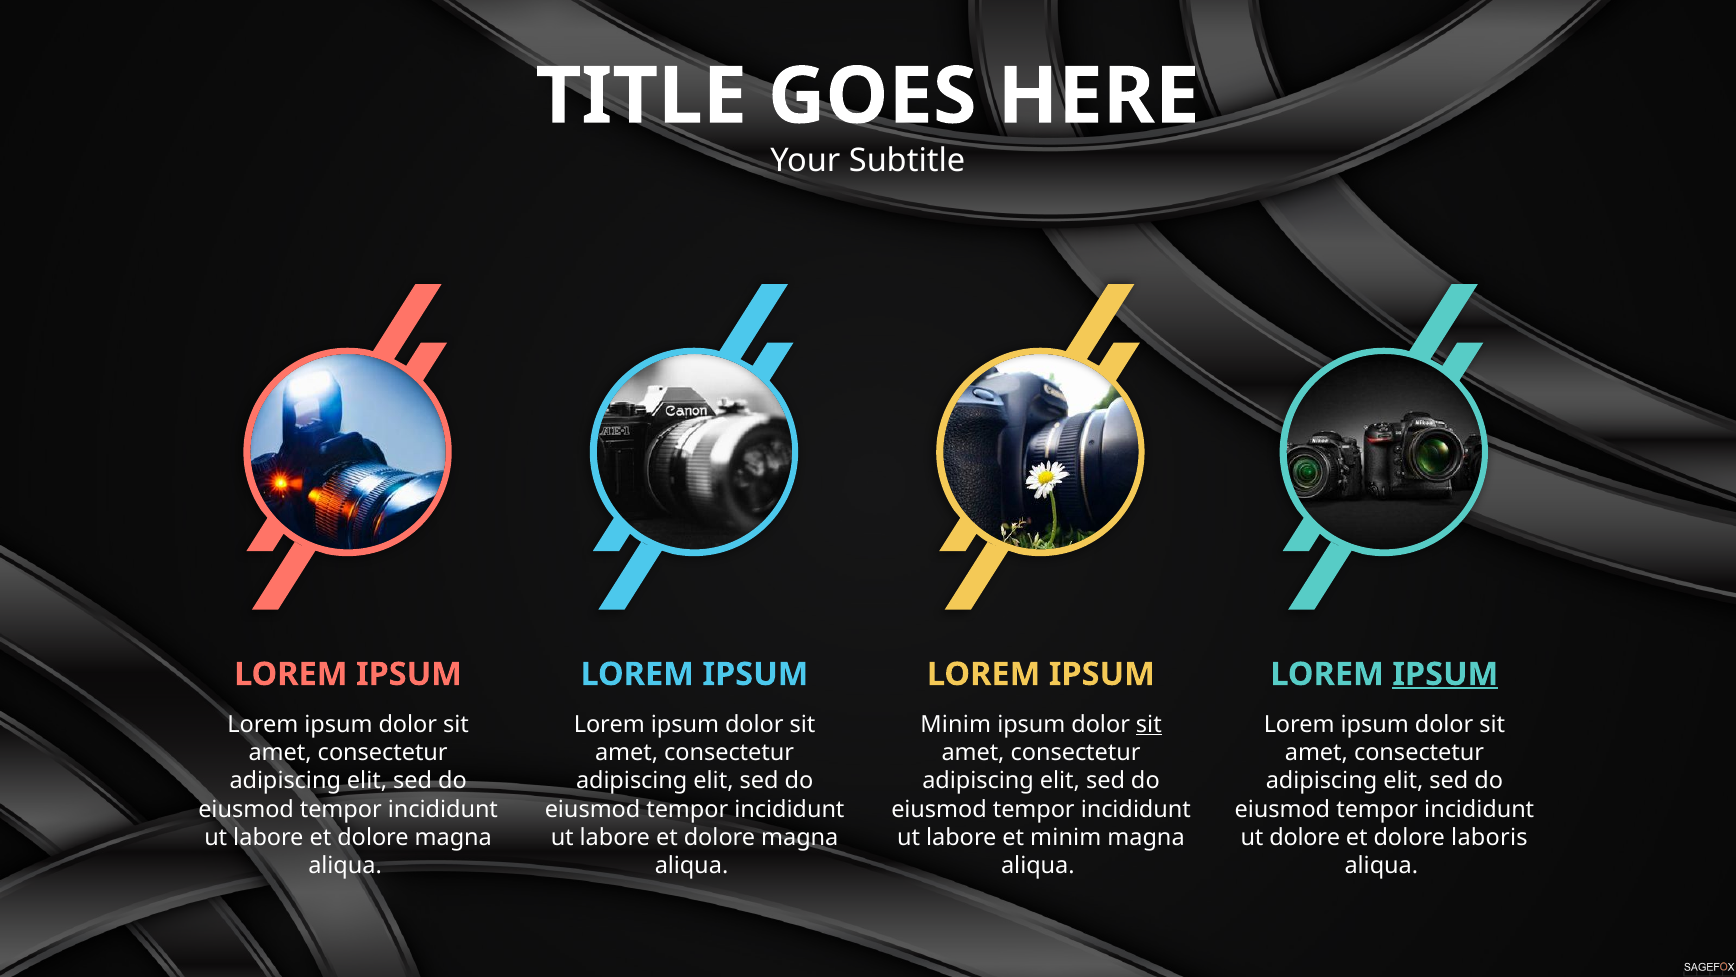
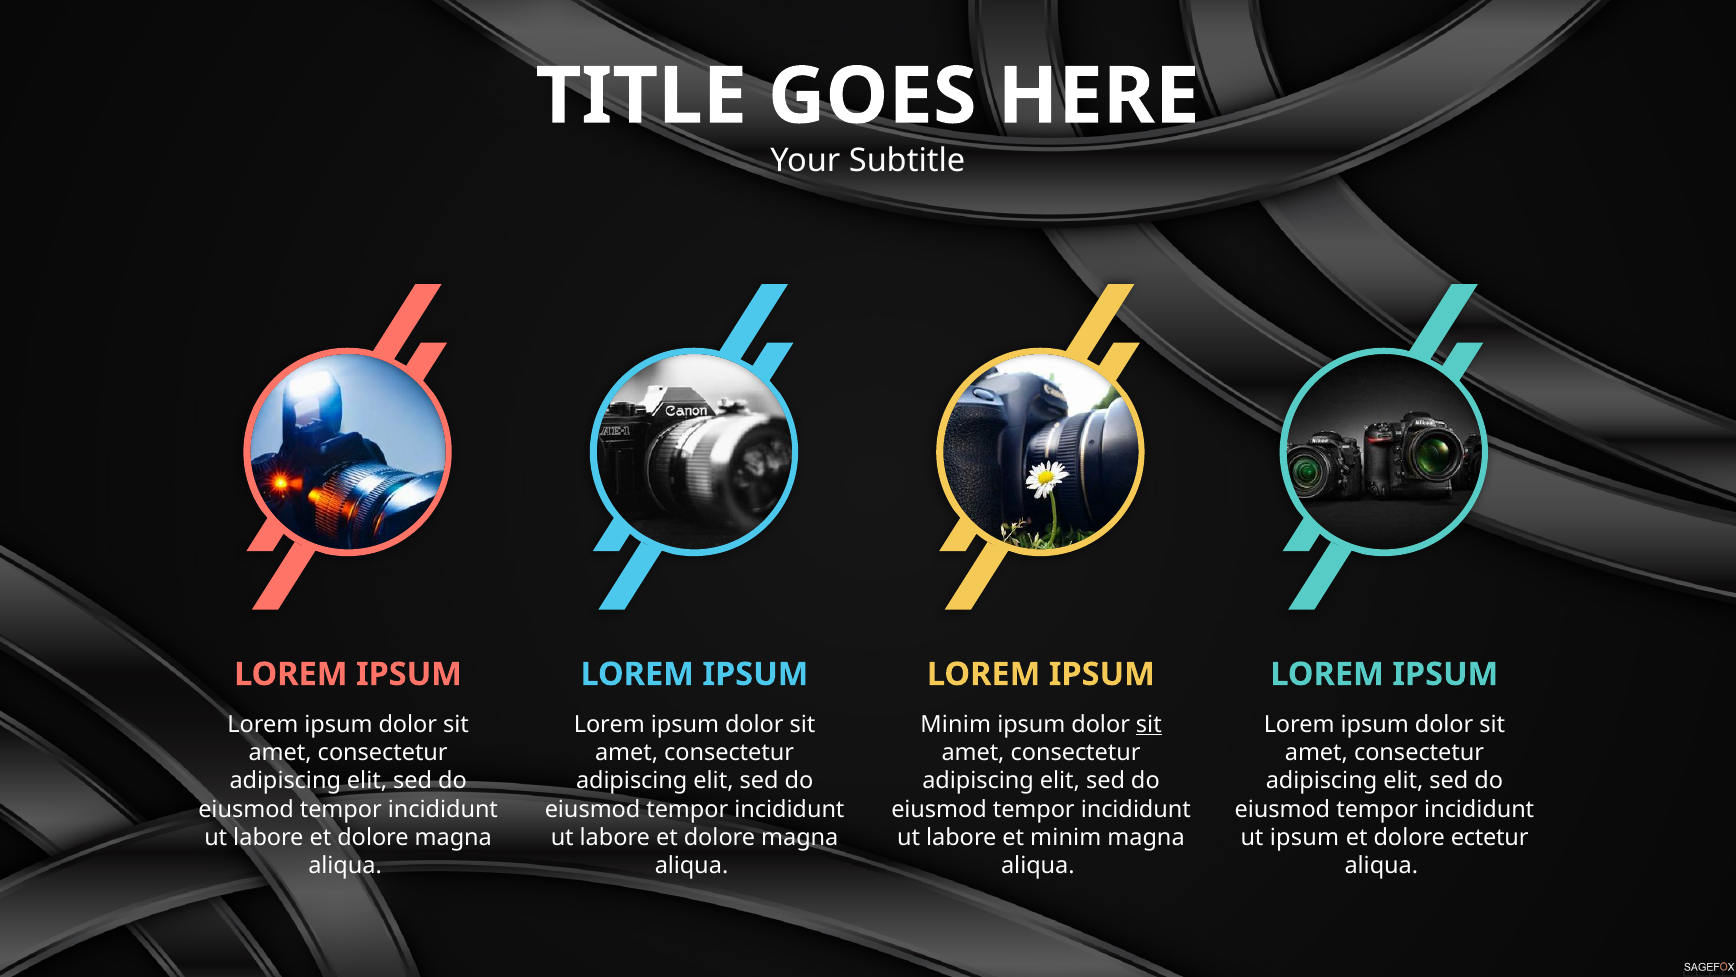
IPSUM at (1445, 674) underline: present -> none
ut dolore: dolore -> ipsum
laboris: laboris -> ectetur
